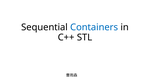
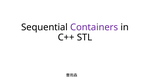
Containers colour: blue -> purple
